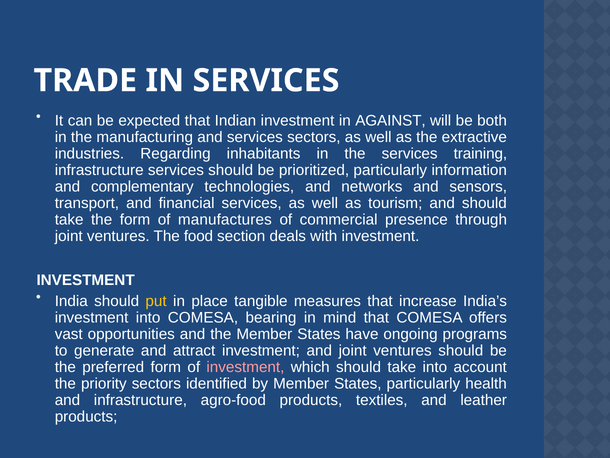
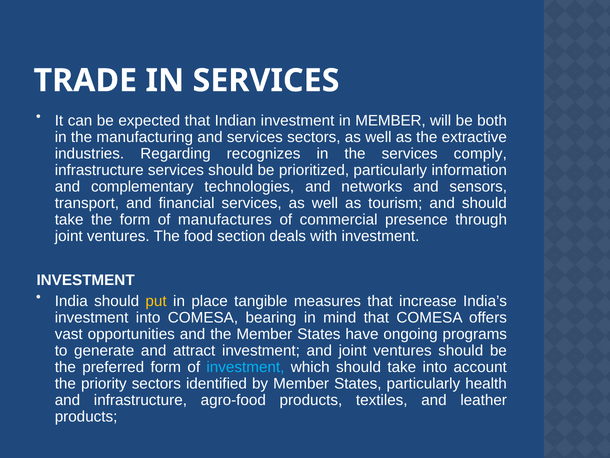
in AGAINST: AGAINST -> MEMBER
inhabitants: inhabitants -> recognizes
training: training -> comply
investment at (245, 367) colour: pink -> light blue
